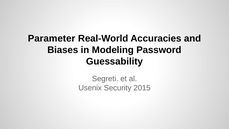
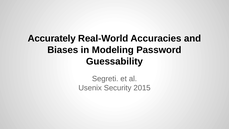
Parameter: Parameter -> Accurately
